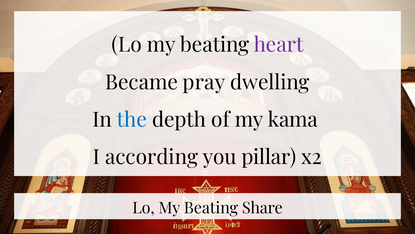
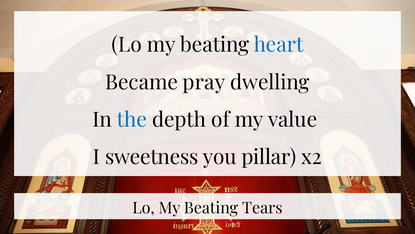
heart colour: purple -> blue
kama: kama -> value
according: according -> sweetness
Share: Share -> Tears
